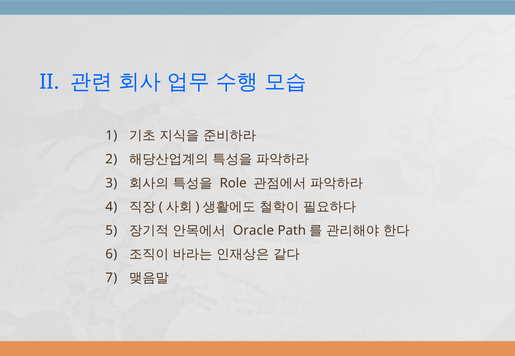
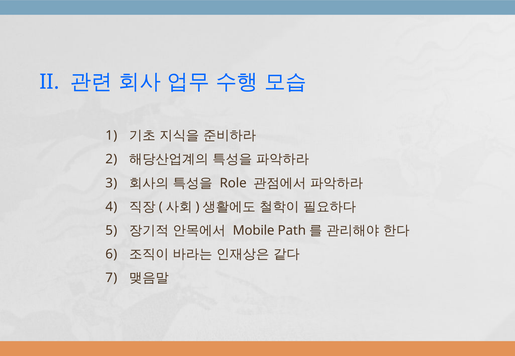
Oracle: Oracle -> Mobile
